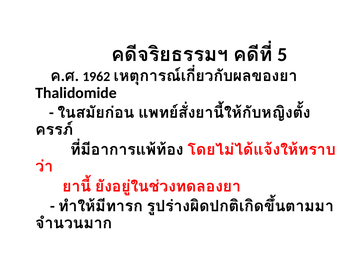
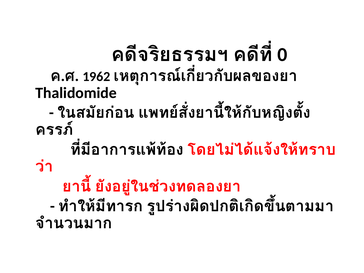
5: 5 -> 0
